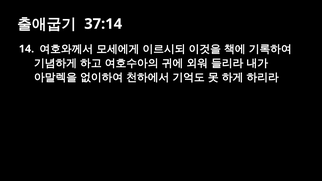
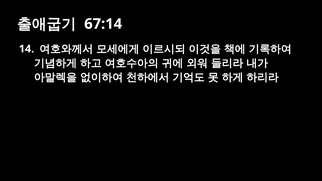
37:14: 37:14 -> 67:14
